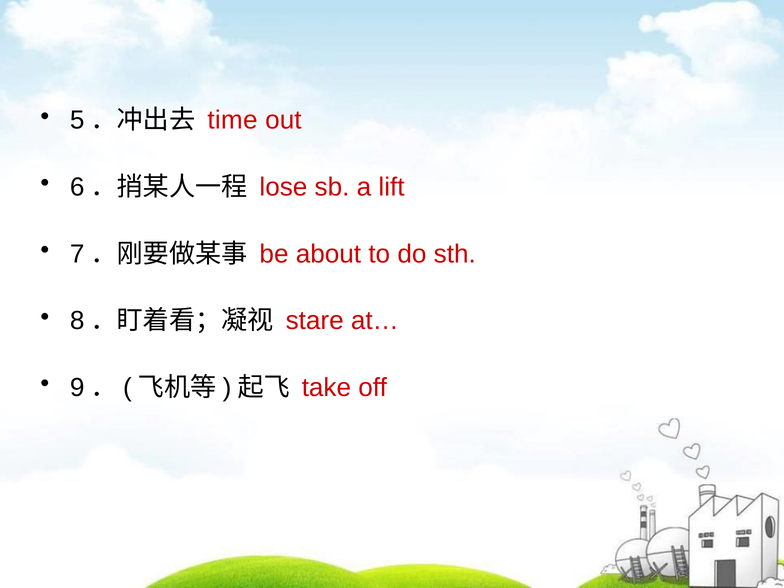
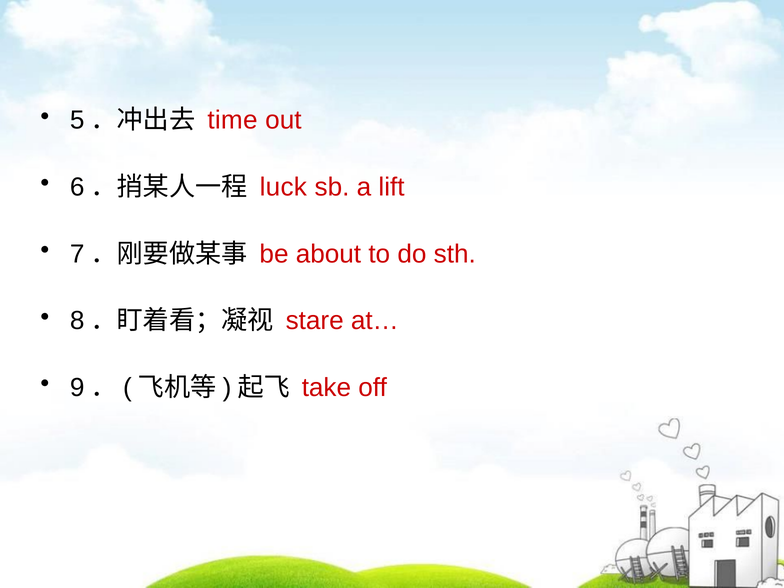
lose: lose -> luck
